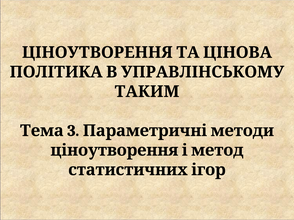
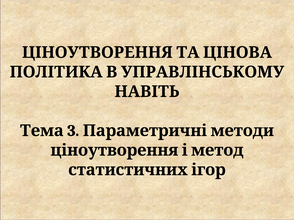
ТАКИМ: ТАКИМ -> НАВІТЬ
